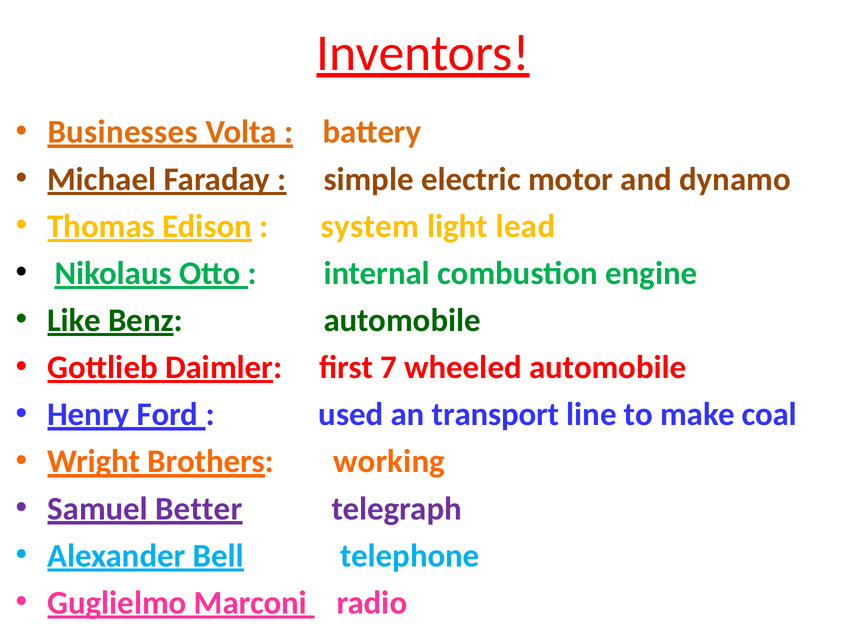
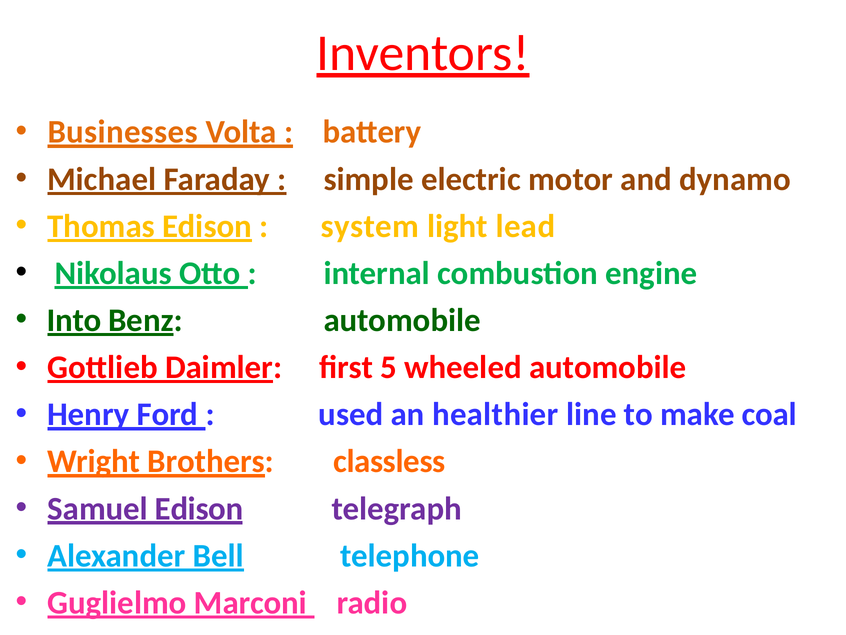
Like: Like -> Into
7: 7 -> 5
transport: transport -> healthier
working: working -> classless
Samuel Better: Better -> Edison
